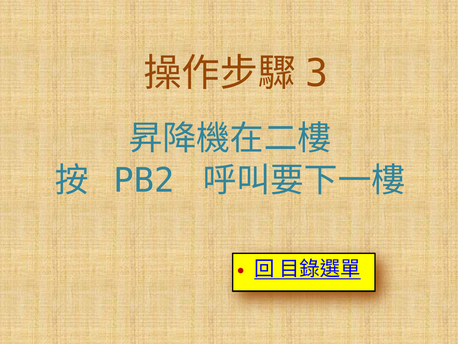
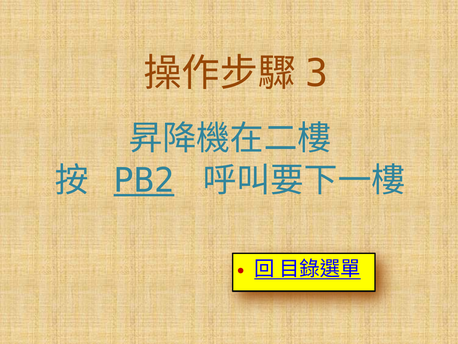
PB2 underline: none -> present
